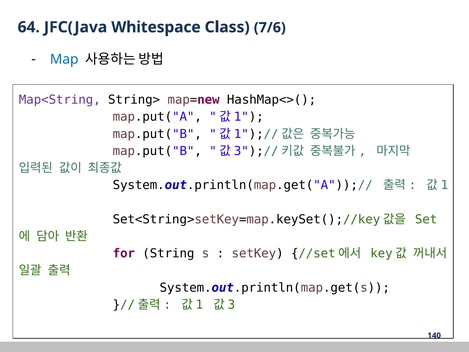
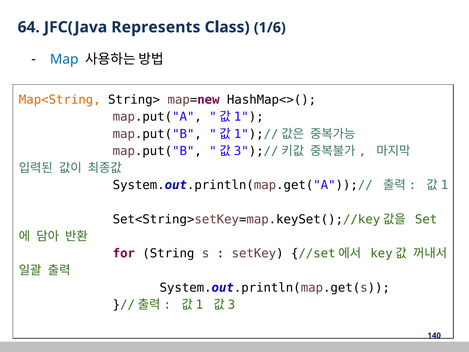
Whitespace: Whitespace -> Represents
7/6: 7/6 -> 1/6
Map<String colour: purple -> orange
